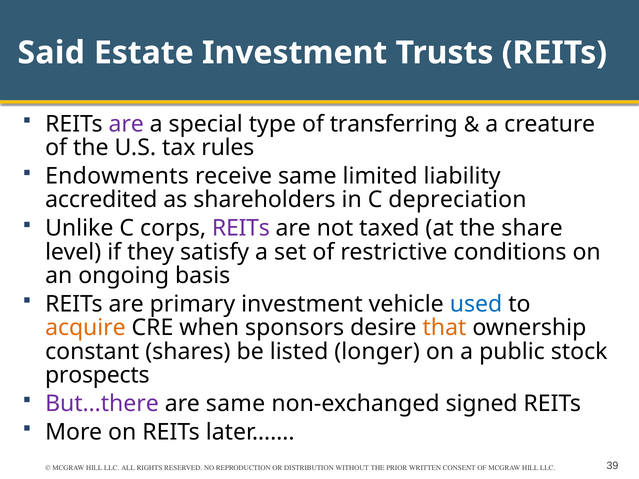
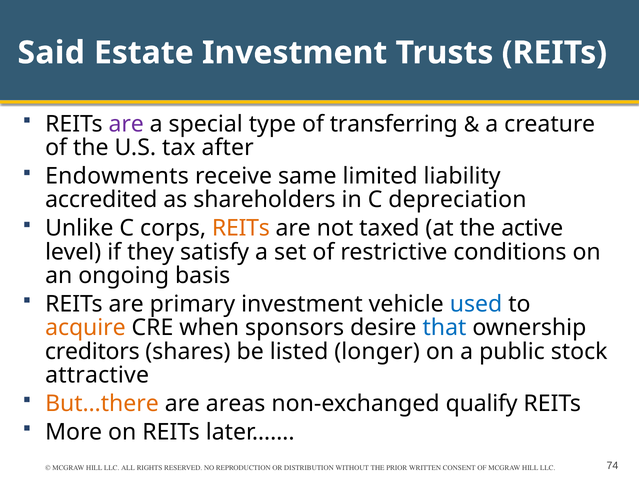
rules: rules -> after
REITs at (241, 228) colour: purple -> orange
share: share -> active
that colour: orange -> blue
constant: constant -> creditors
prospects: prospects -> attractive
But…there colour: purple -> orange
are same: same -> areas
signed: signed -> qualify
39: 39 -> 74
